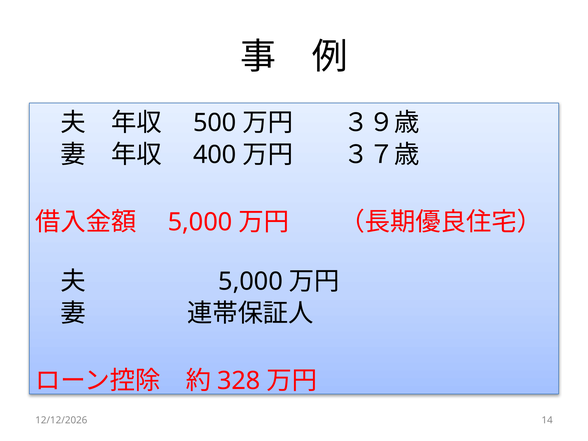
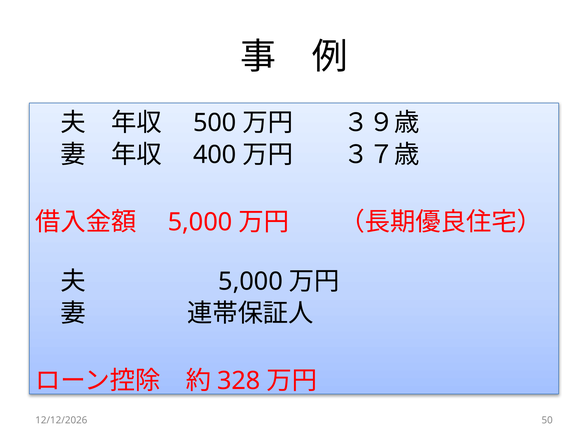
14: 14 -> 50
